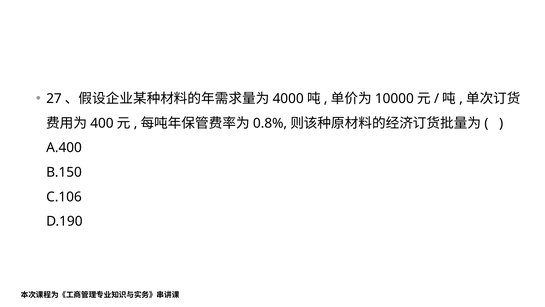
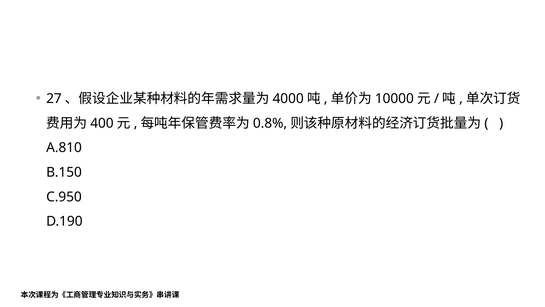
A.400: A.400 -> A.810
C.106: C.106 -> C.950
